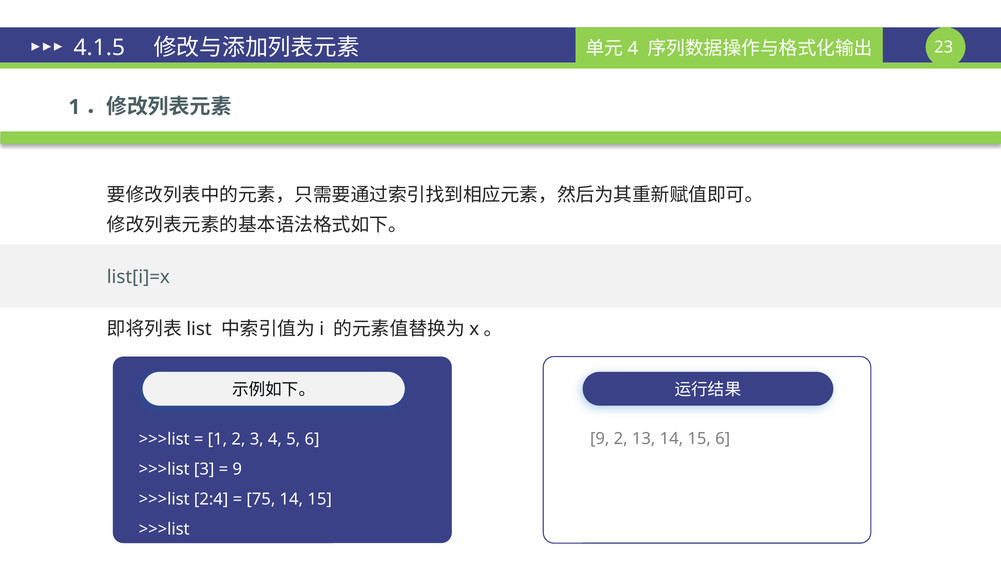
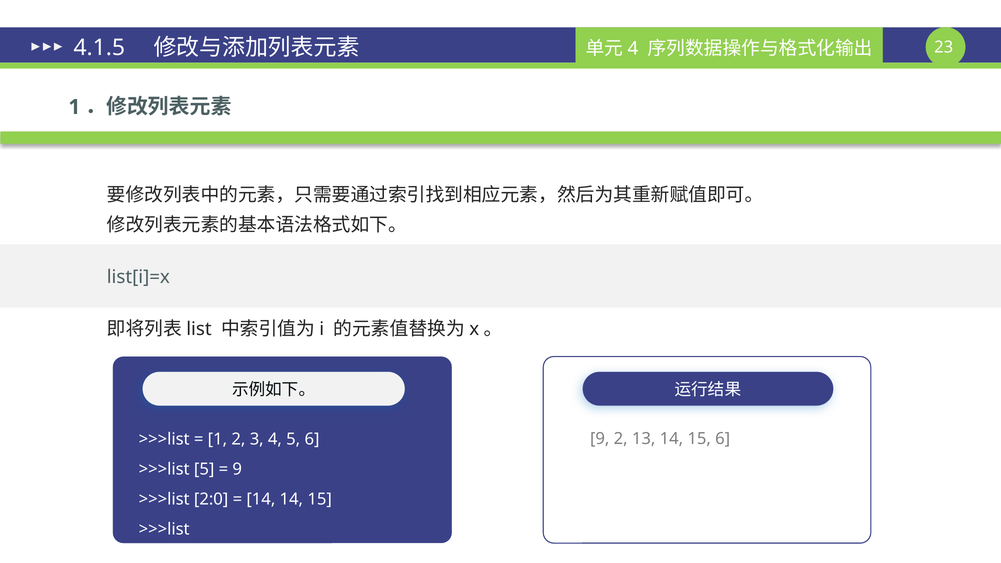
>>>list 3: 3 -> 5
2:4: 2:4 -> 2:0
75 at (261, 499): 75 -> 14
